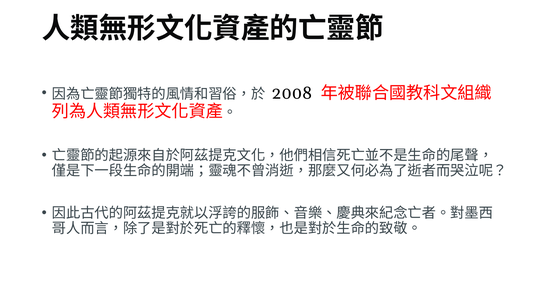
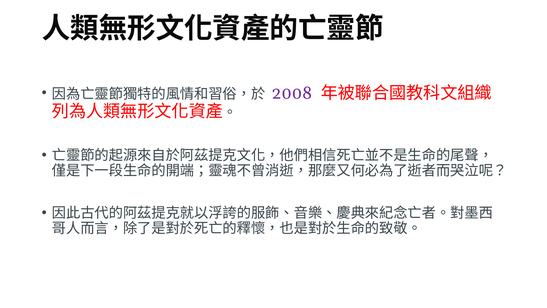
2008 colour: black -> purple
